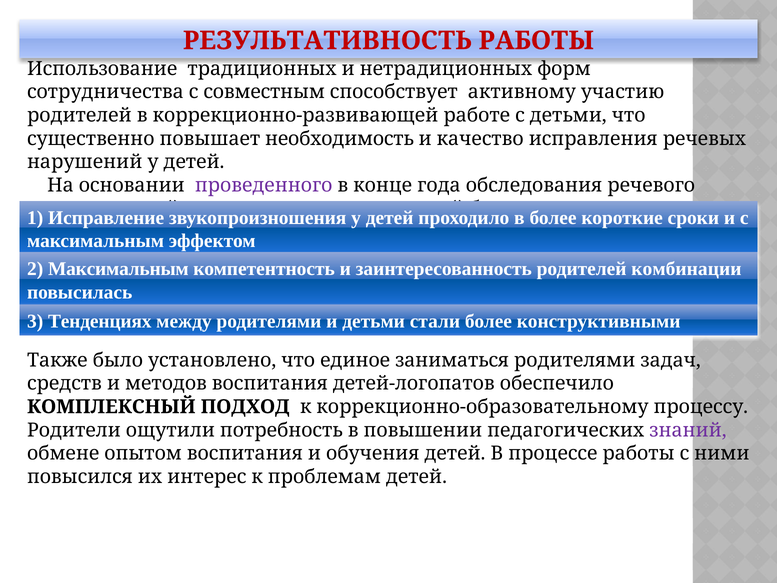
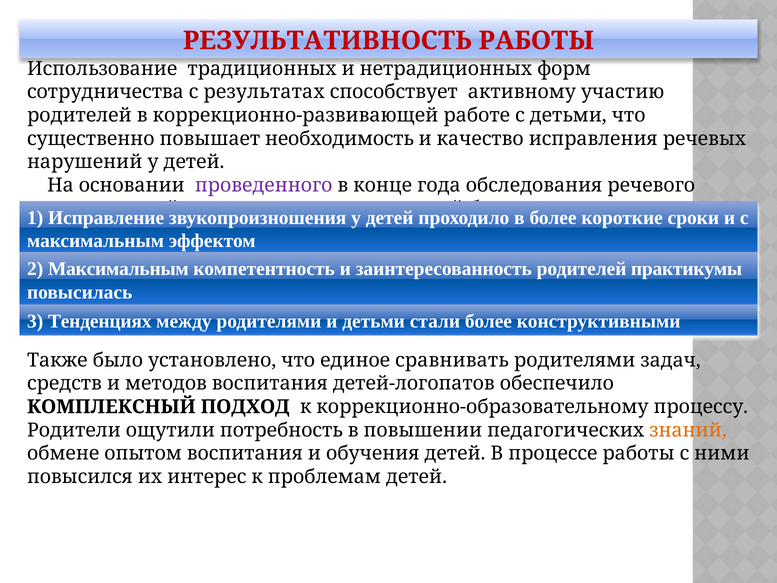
совместным: совместным -> результатах
комбинации: комбинации -> практикумы
заниматься: заниматься -> сравнивать
знаний colour: purple -> orange
